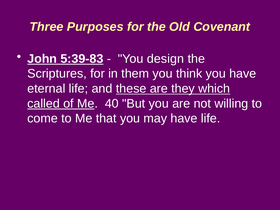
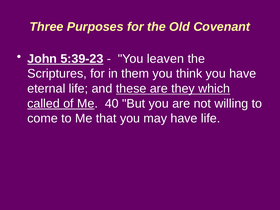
5:39-83: 5:39-83 -> 5:39-23
design: design -> leaven
